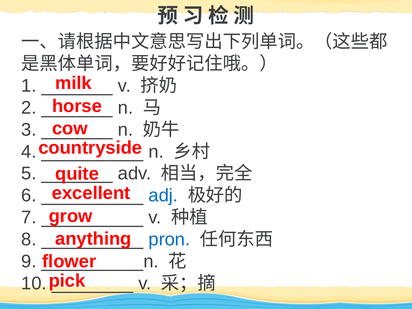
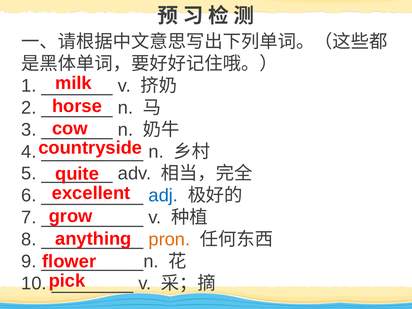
pron colour: blue -> orange
